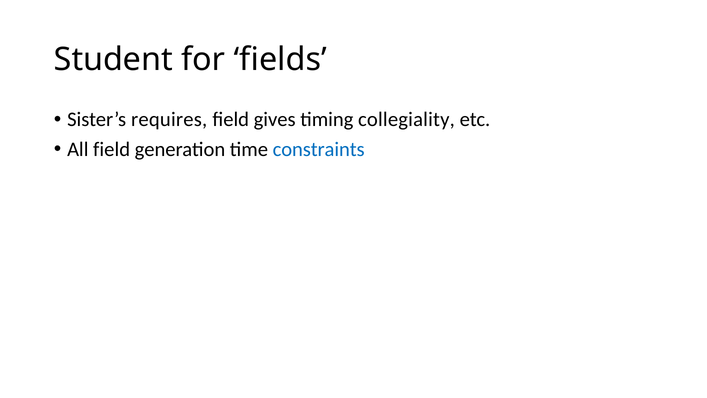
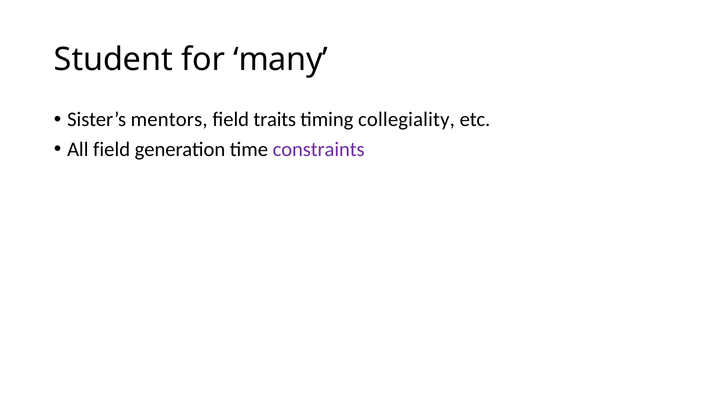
fields: fields -> many
requires: requires -> mentors
gives: gives -> traits
constraints colour: blue -> purple
